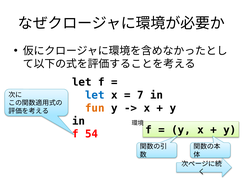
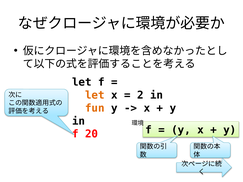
let at (95, 95) colour: blue -> orange
7: 7 -> 2
54: 54 -> 20
